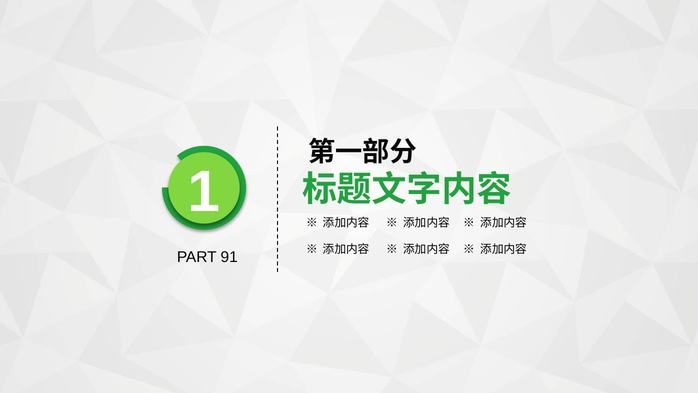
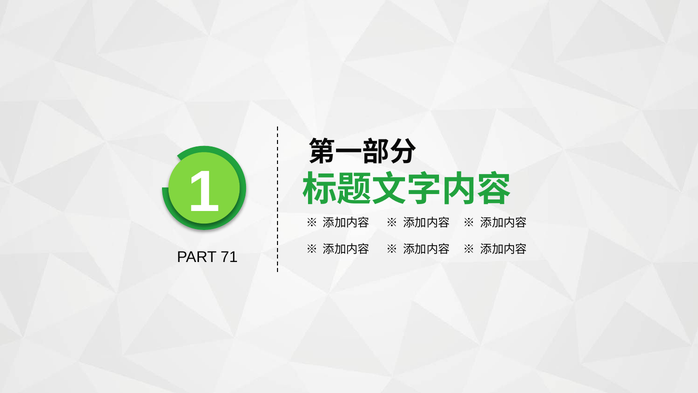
91: 91 -> 71
